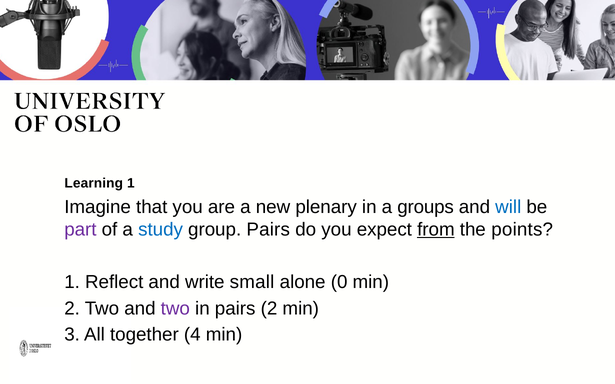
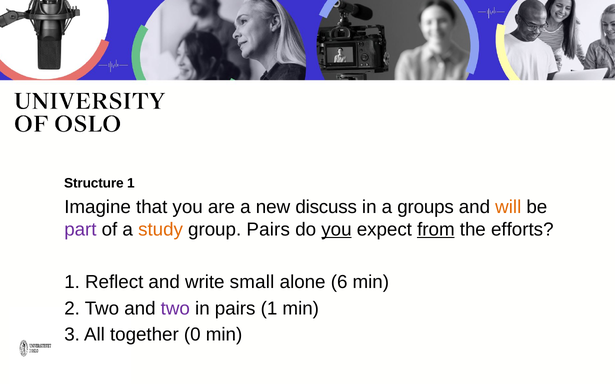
Learning: Learning -> Structure
plenary: plenary -> discuss
will colour: blue -> orange
study colour: blue -> orange
you at (336, 230) underline: none -> present
points: points -> efforts
0: 0 -> 6
pairs 2: 2 -> 1
4: 4 -> 0
